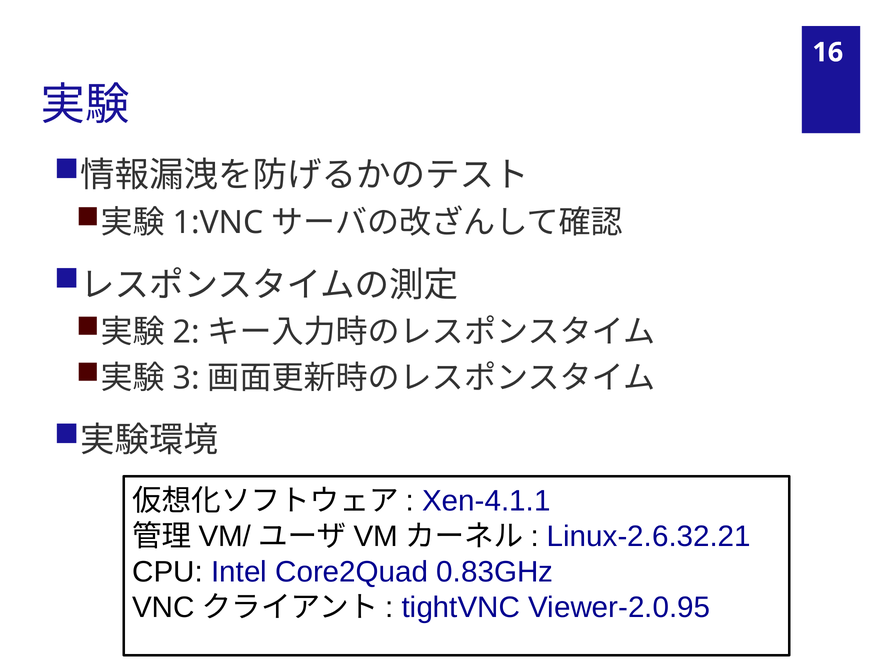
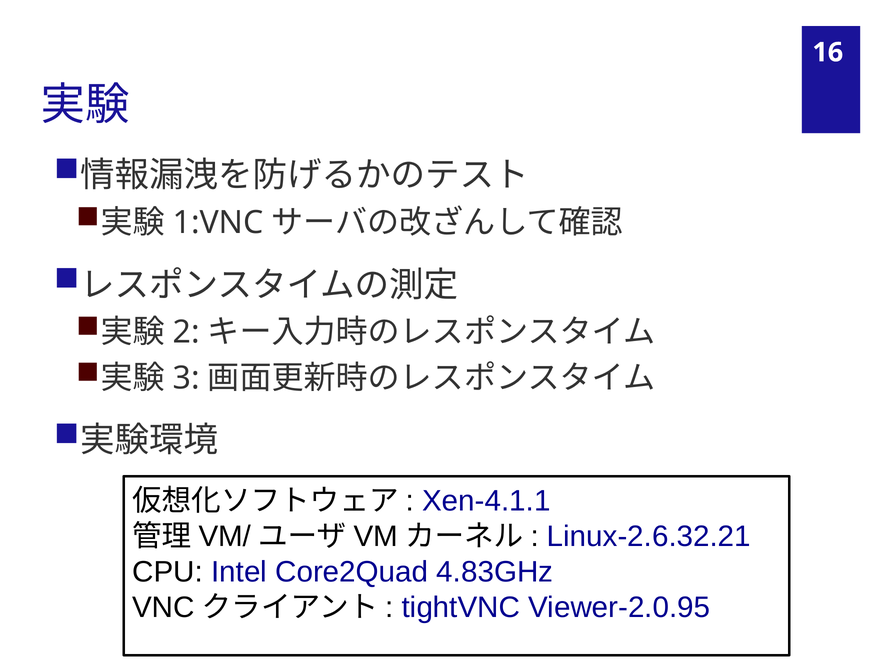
0.83GHz: 0.83GHz -> 4.83GHz
